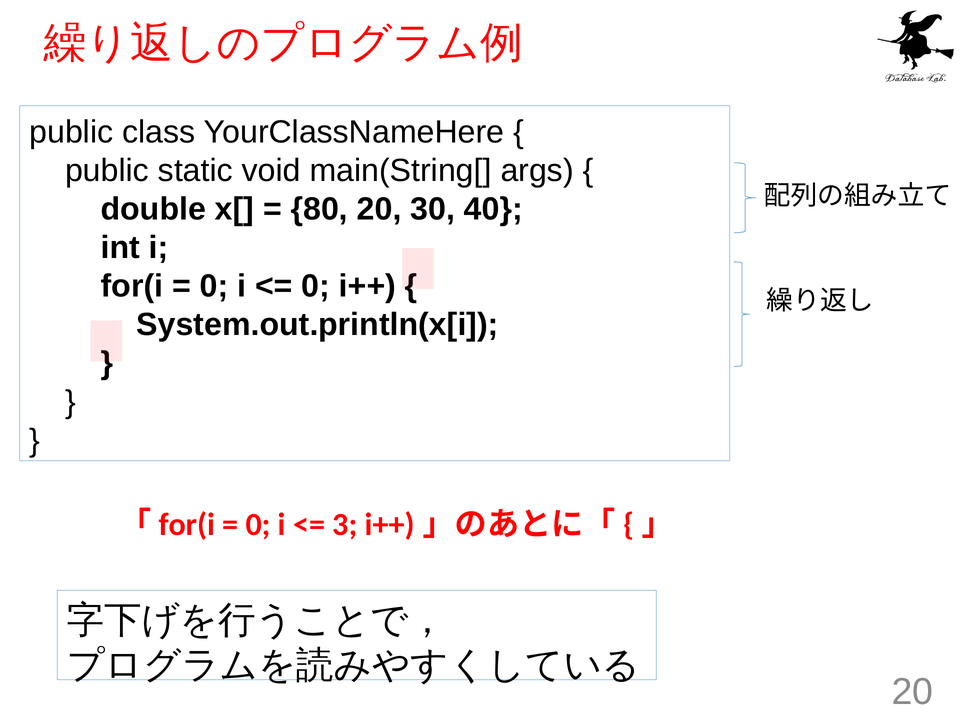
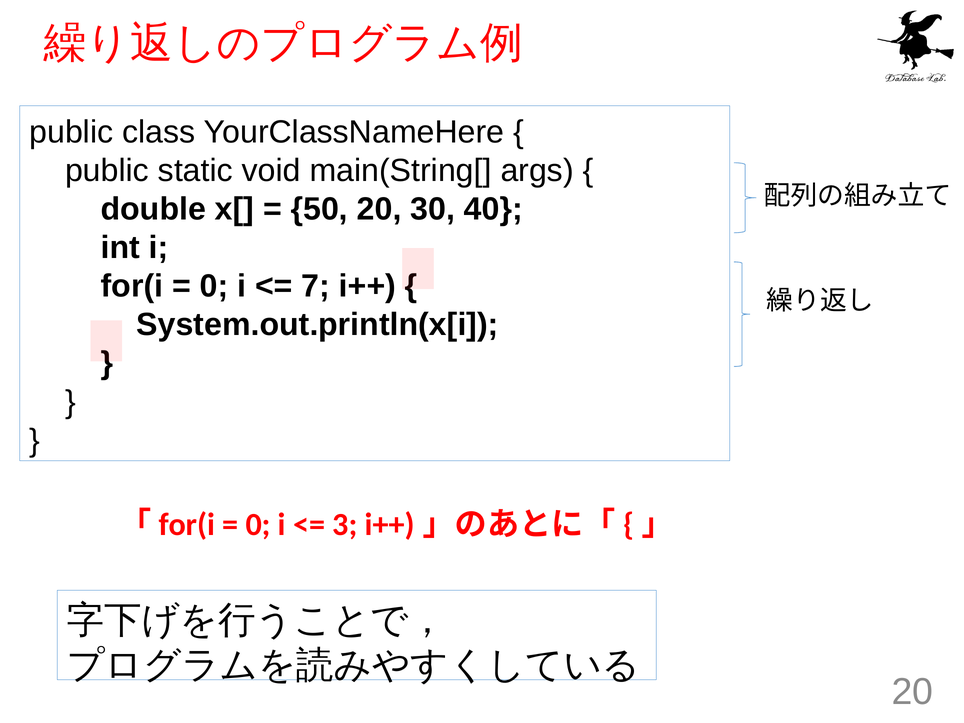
80: 80 -> 50
0 at (316, 286): 0 -> 7
